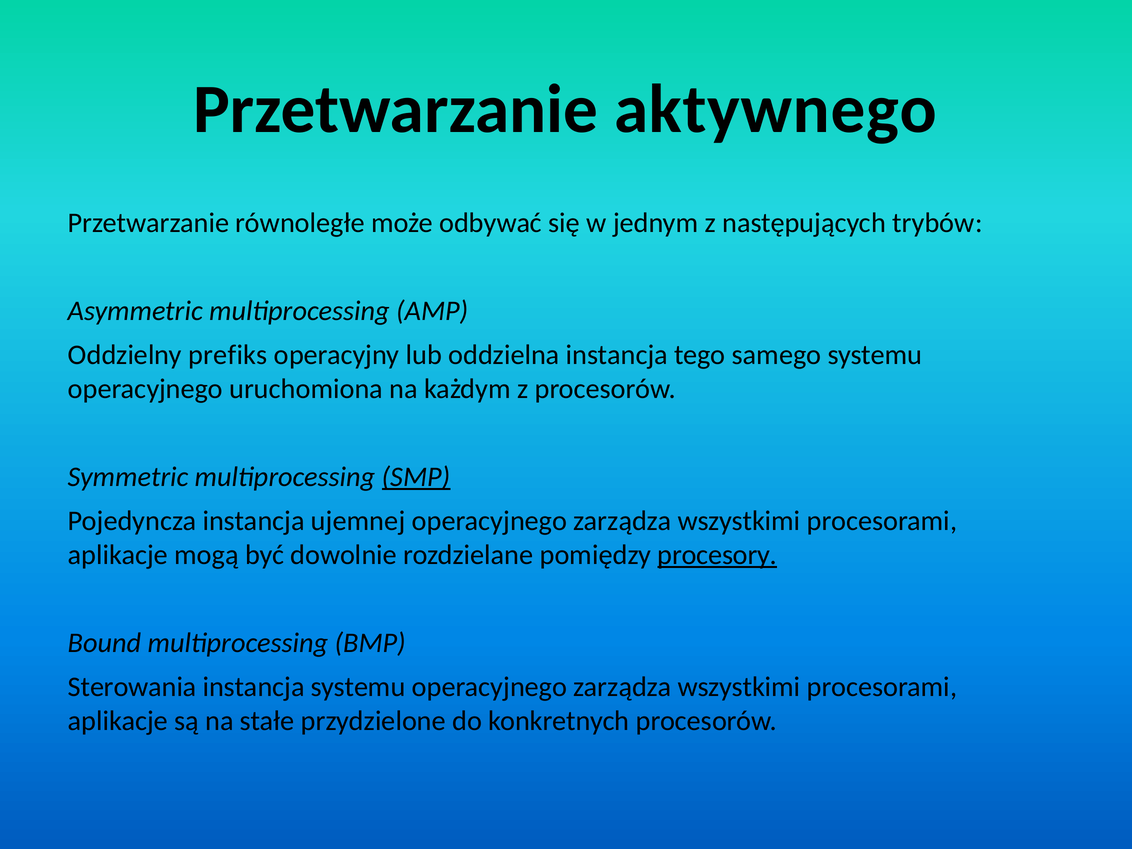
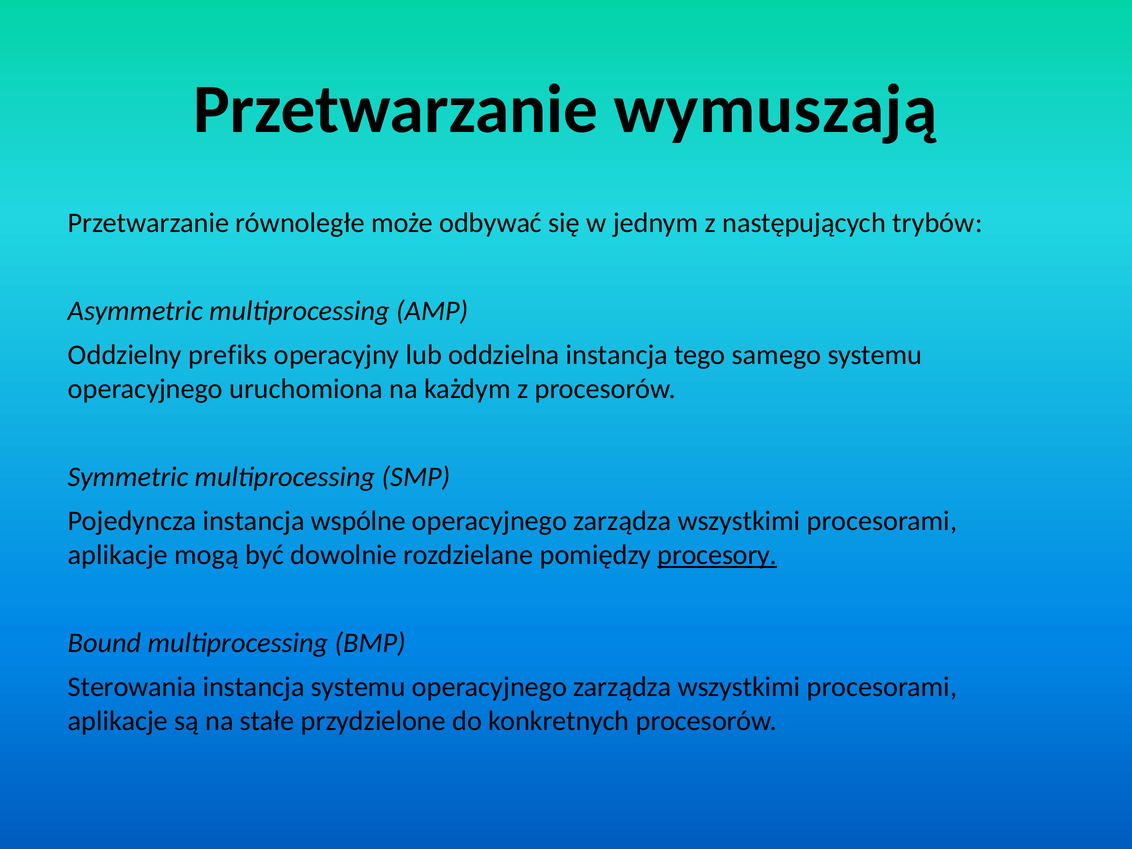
aktywnego: aktywnego -> wymuszają
SMP underline: present -> none
ujemnej: ujemnej -> wspólne
